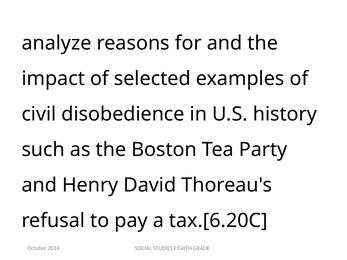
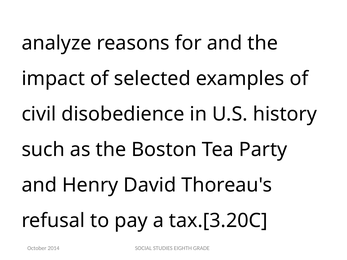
tax.[6.20C: tax.[6.20C -> tax.[3.20C
